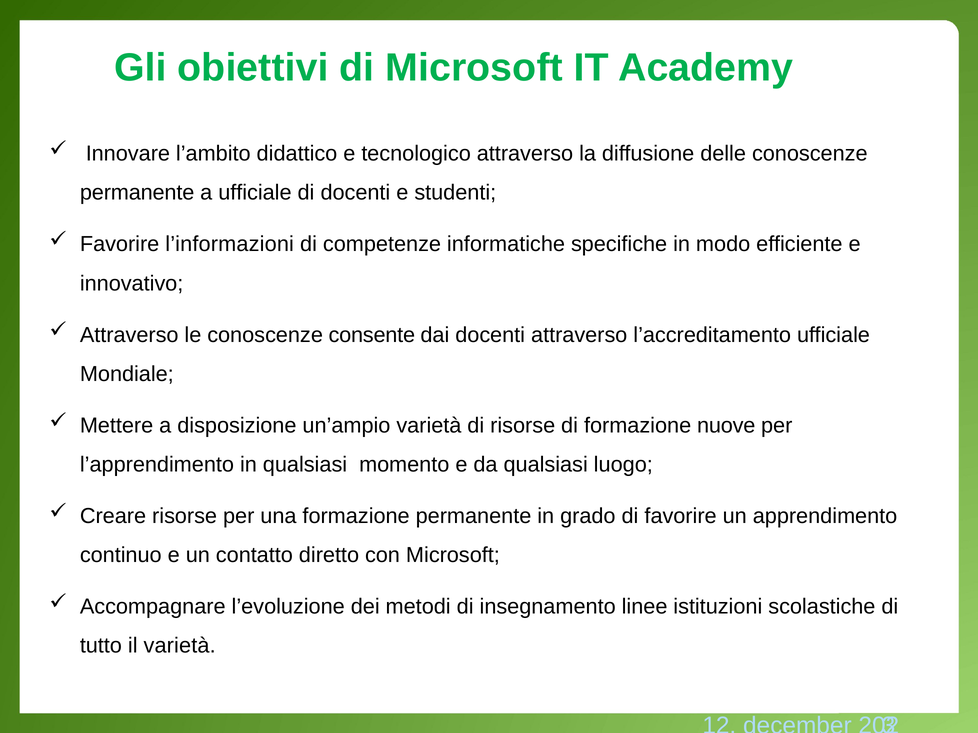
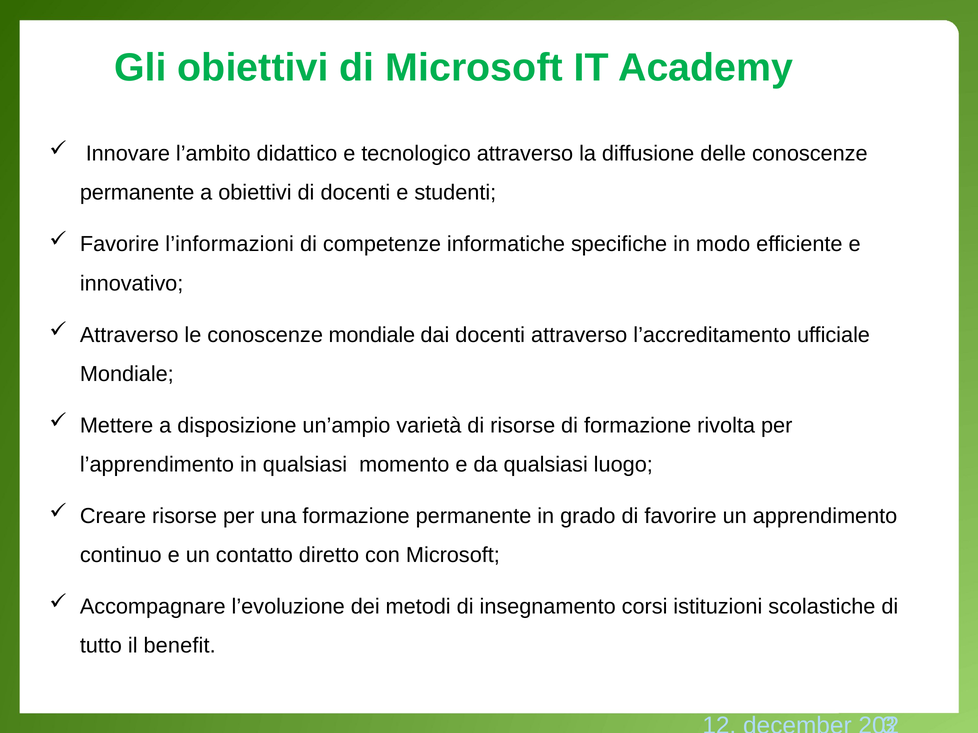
a ufficiale: ufficiale -> obiettivi
conoscenze consente: consente -> mondiale
nuove: nuove -> rivolta
linee: linee -> corsi
il varietà: varietà -> benefit
